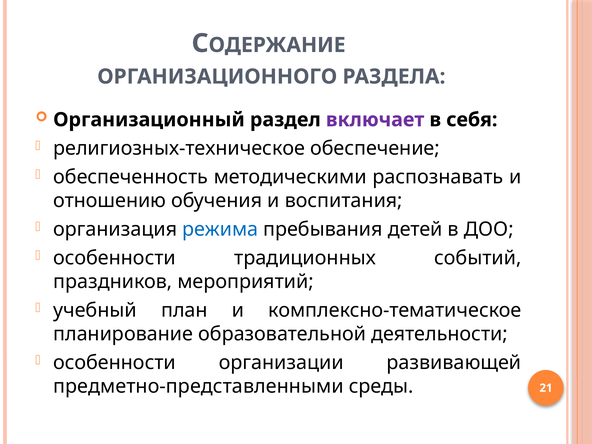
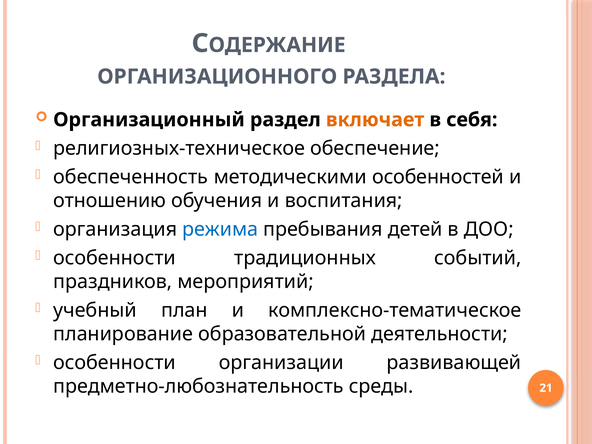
включает colour: purple -> orange
распознавать: распознавать -> особенностей
предметно-представленными: предметно-представленными -> предметно-любознательность
